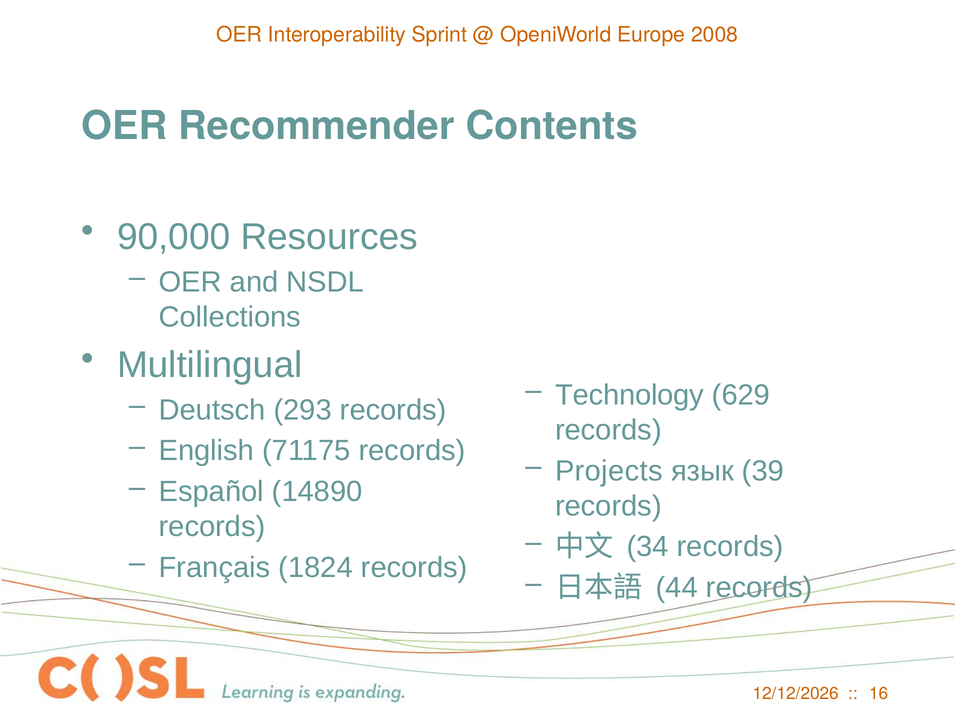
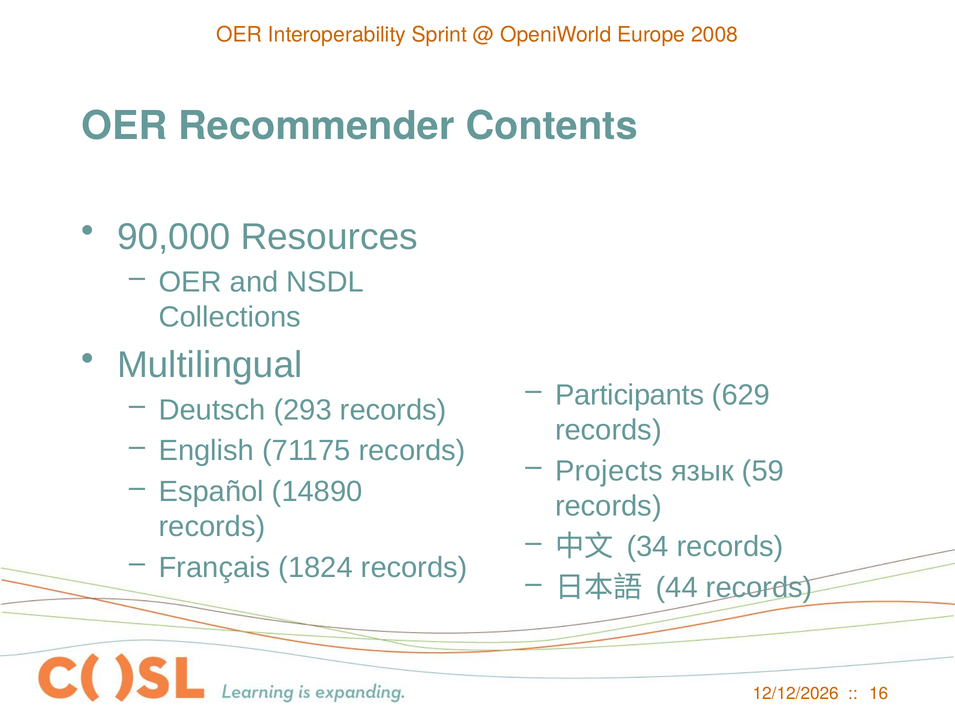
Technology: Technology -> Participants
39: 39 -> 59
